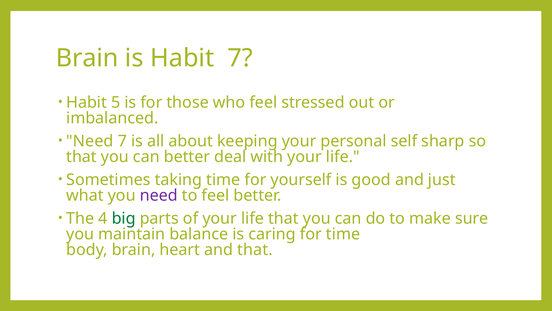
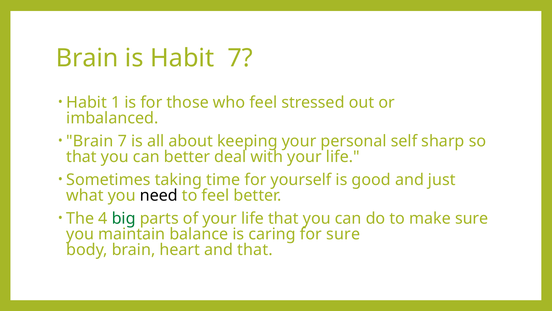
5: 5 -> 1
Need at (90, 141): Need -> Brain
need at (159, 195) colour: purple -> black
for time: time -> sure
